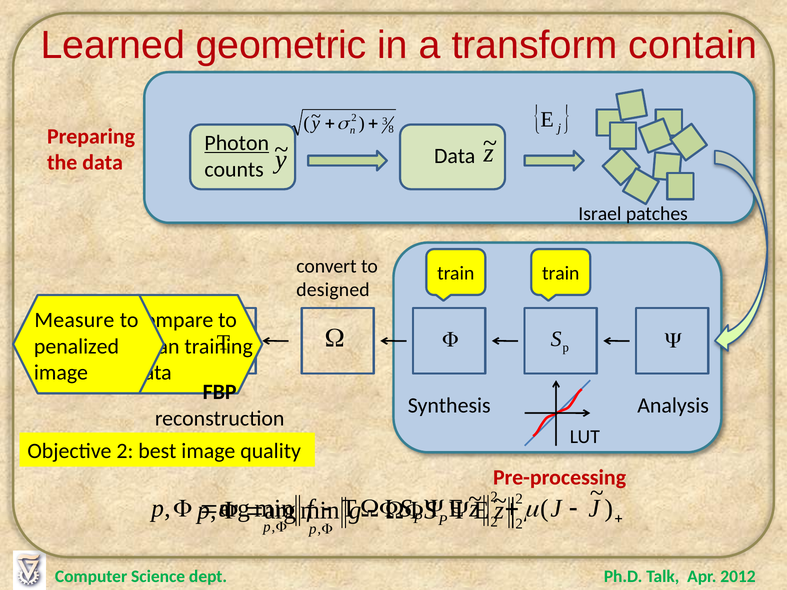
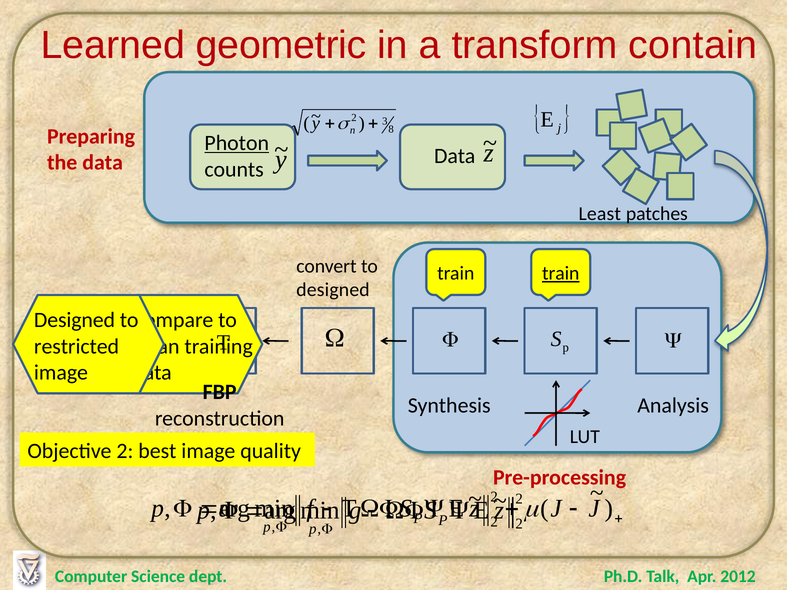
Israel: Israel -> Least
train at (561, 273) underline: none -> present
Measure at (74, 320): Measure -> Designed
penalized: penalized -> restricted
